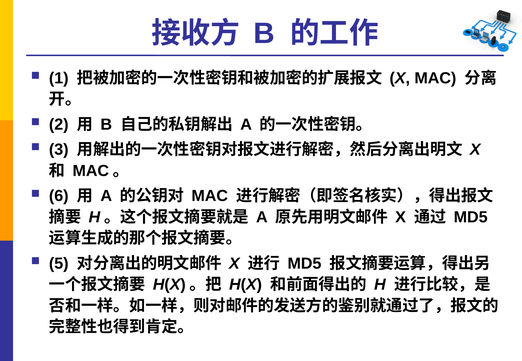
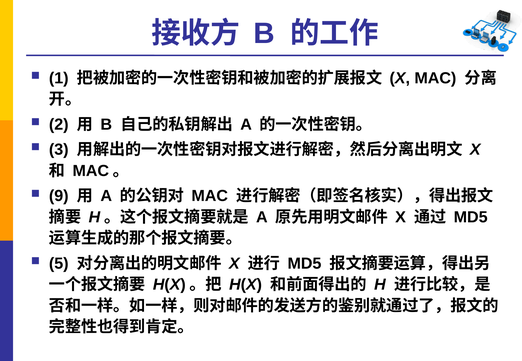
6: 6 -> 9
